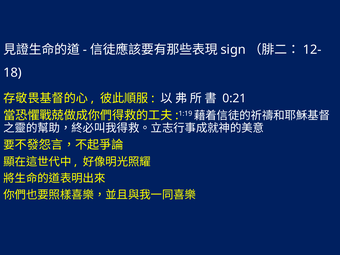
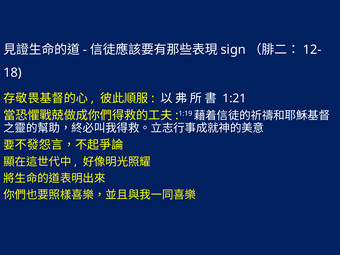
0:21: 0:21 -> 1:21
